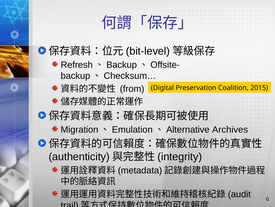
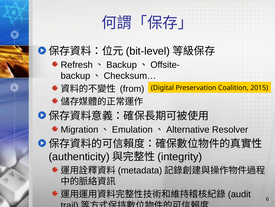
Archives: Archives -> Resolver
